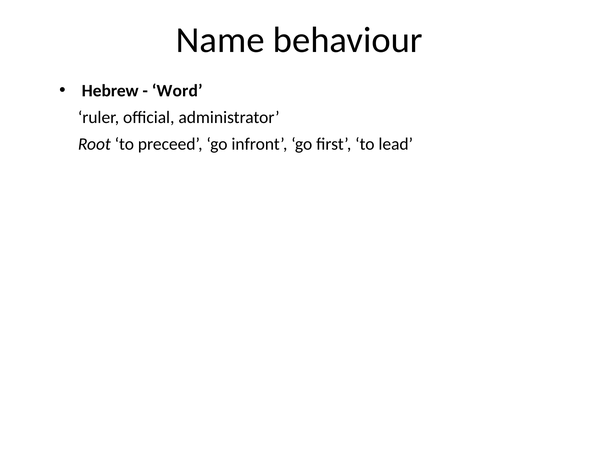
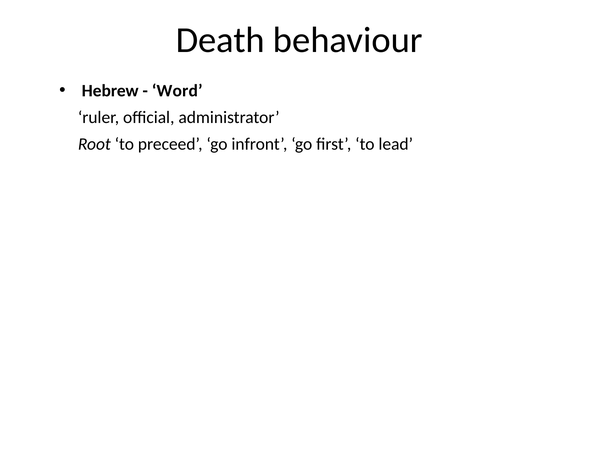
Name: Name -> Death
